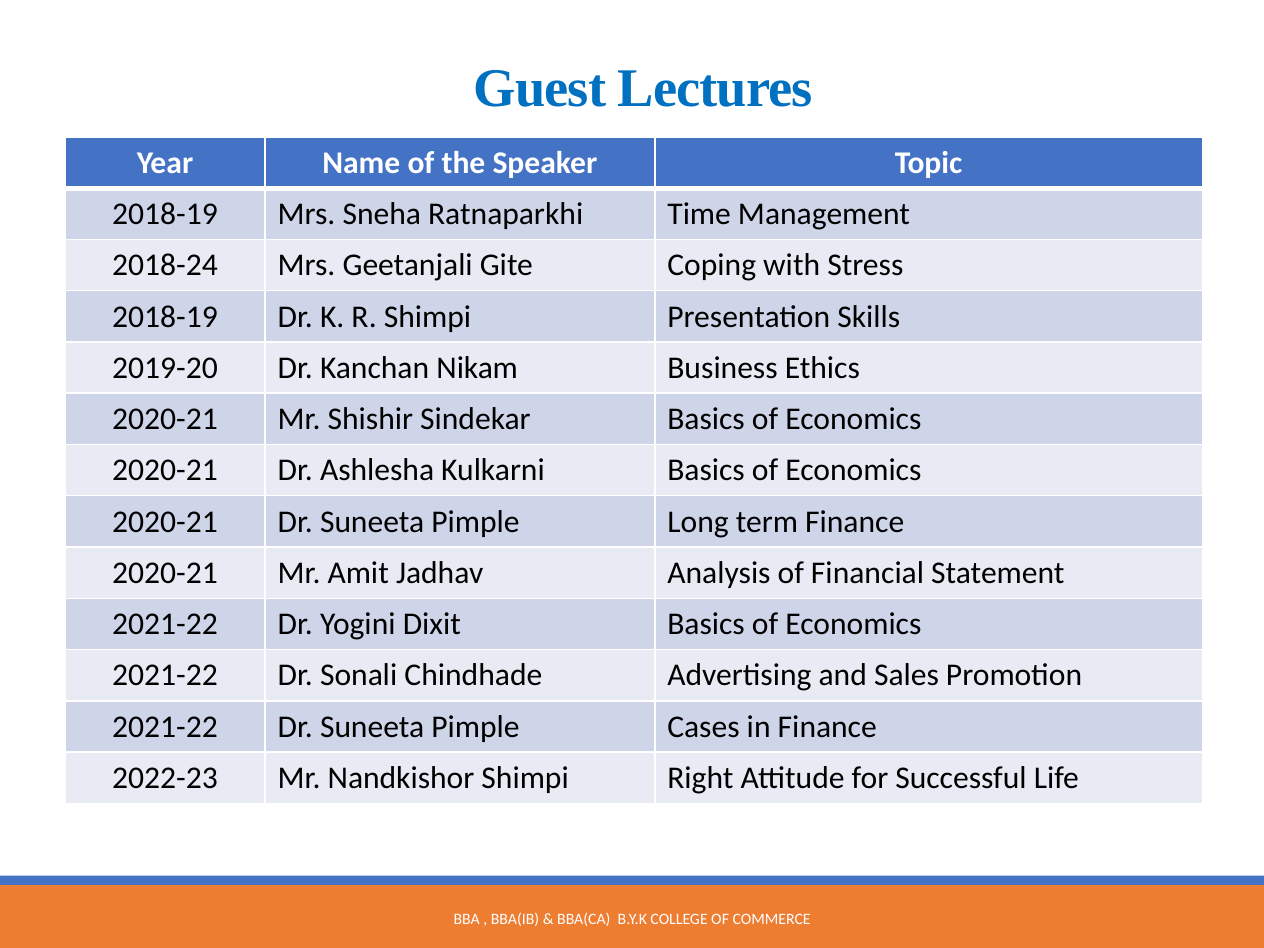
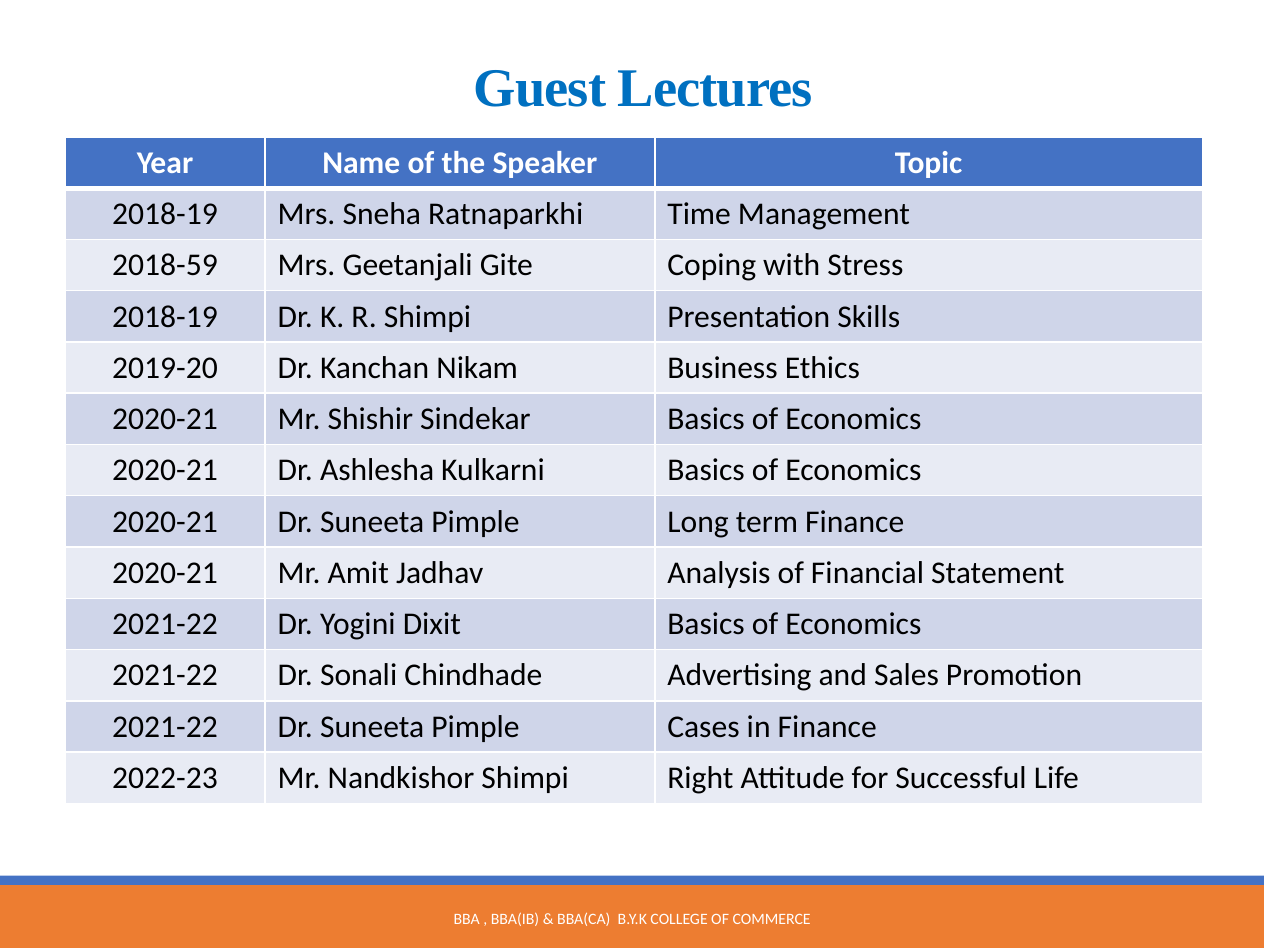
2018-24: 2018-24 -> 2018-59
